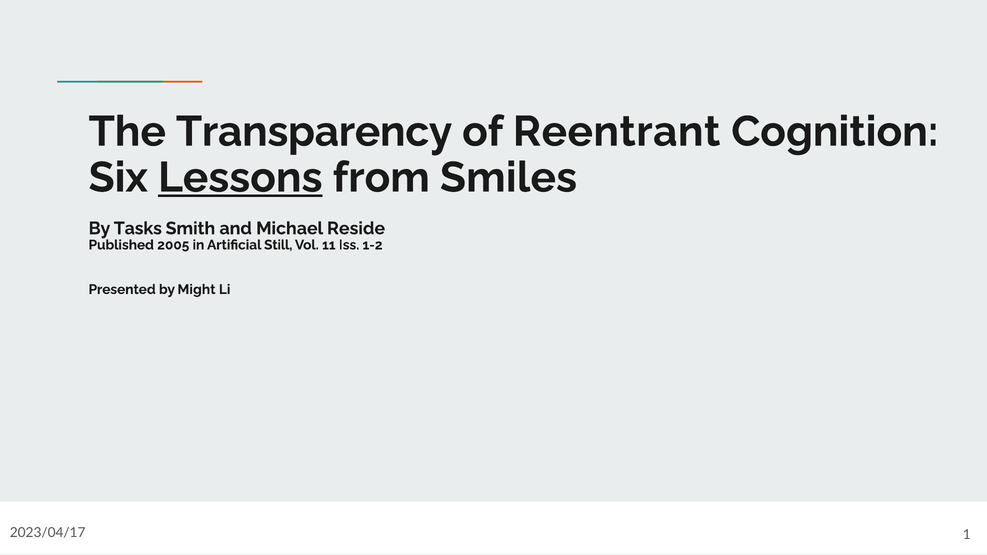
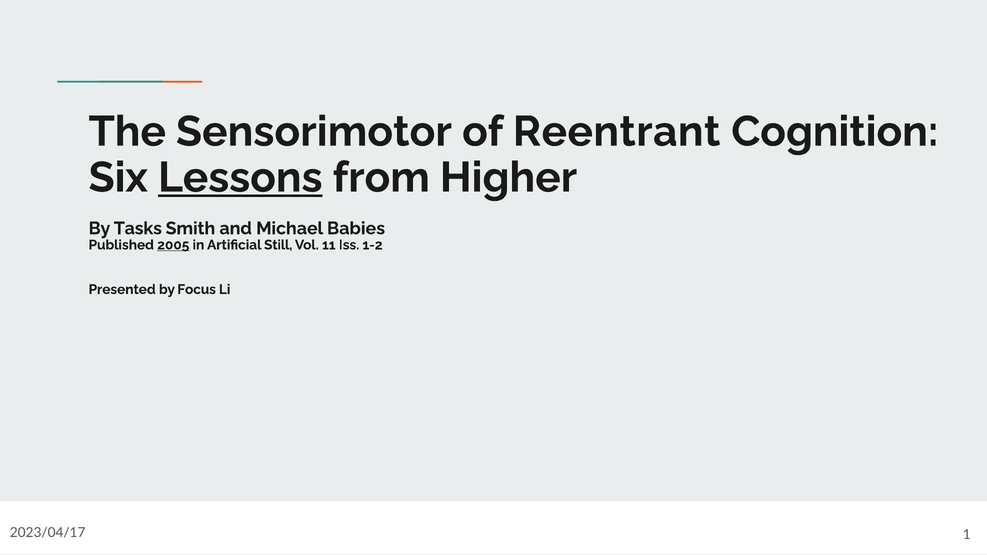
Transparency: Transparency -> Sensorimotor
Smiles: Smiles -> Higher
Reside: Reside -> Babies
2005 underline: none -> present
Might: Might -> Focus
